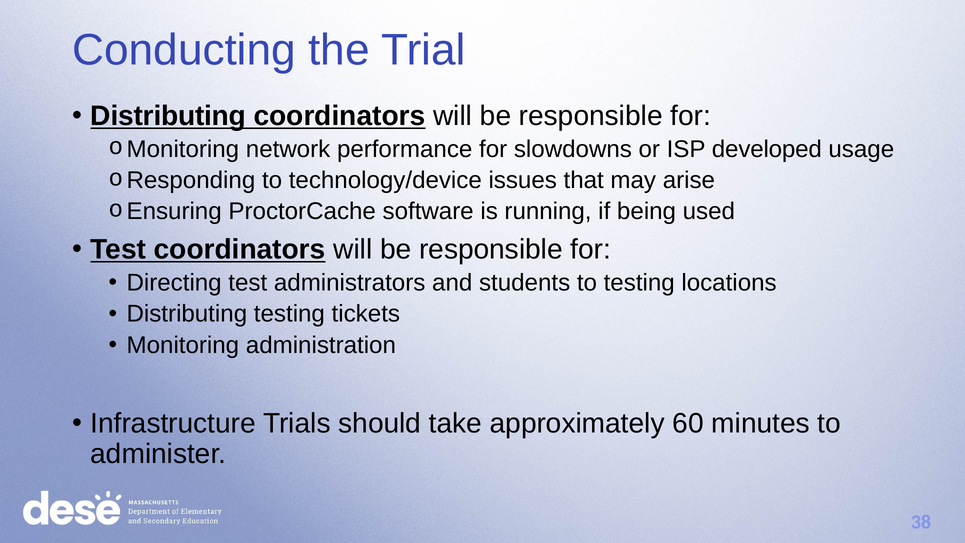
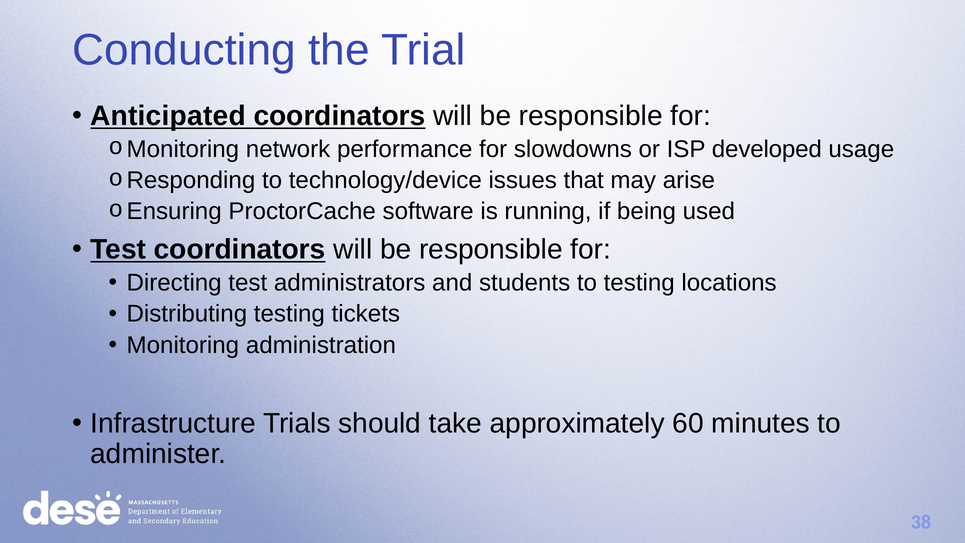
Distributing at (168, 116): Distributing -> Anticipated
